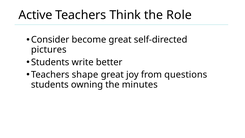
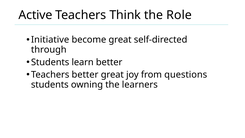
Consider: Consider -> Initiative
pictures: pictures -> through
write: write -> learn
Teachers shape: shape -> better
minutes: minutes -> learners
